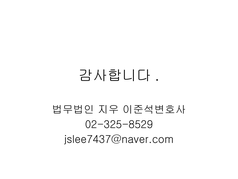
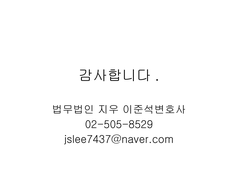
02-325-8529: 02-325-8529 -> 02-505-8529
